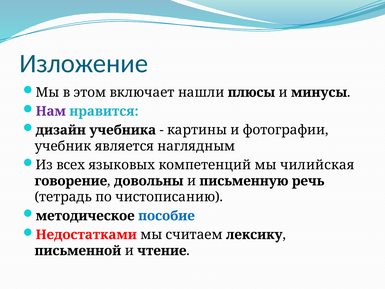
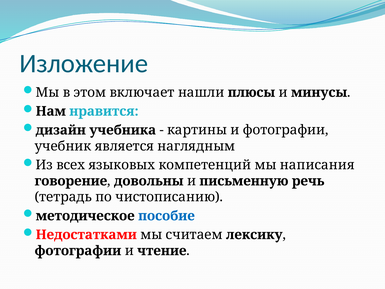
Нам colour: purple -> black
чилийская: чилийская -> написания
письменной at (78, 251): письменной -> фотографии
